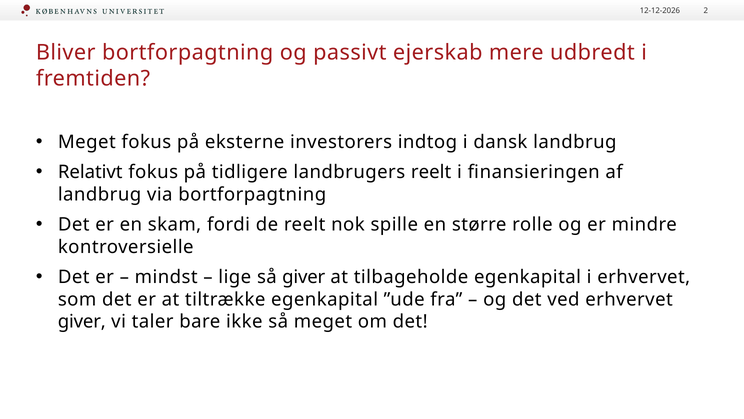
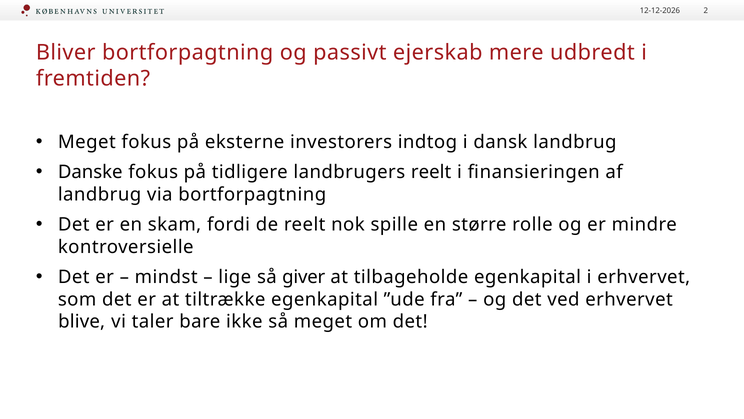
Relativt: Relativt -> Danske
giver at (82, 321): giver -> blive
